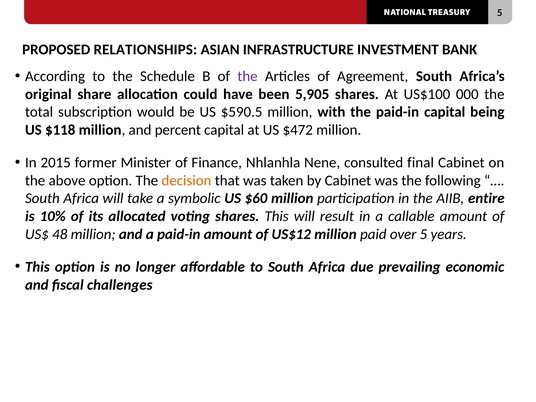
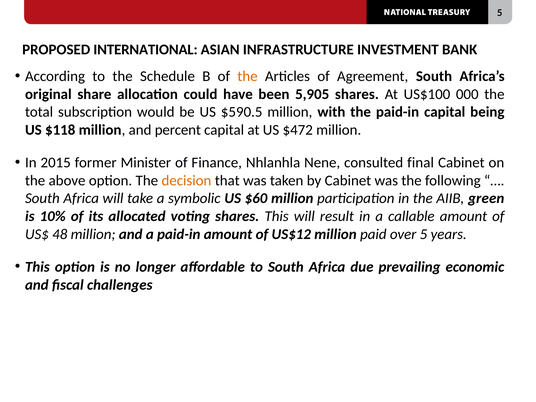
RELATIONSHIPS: RELATIONSHIPS -> INTERNATIONAL
the at (248, 76) colour: purple -> orange
entire: entire -> green
